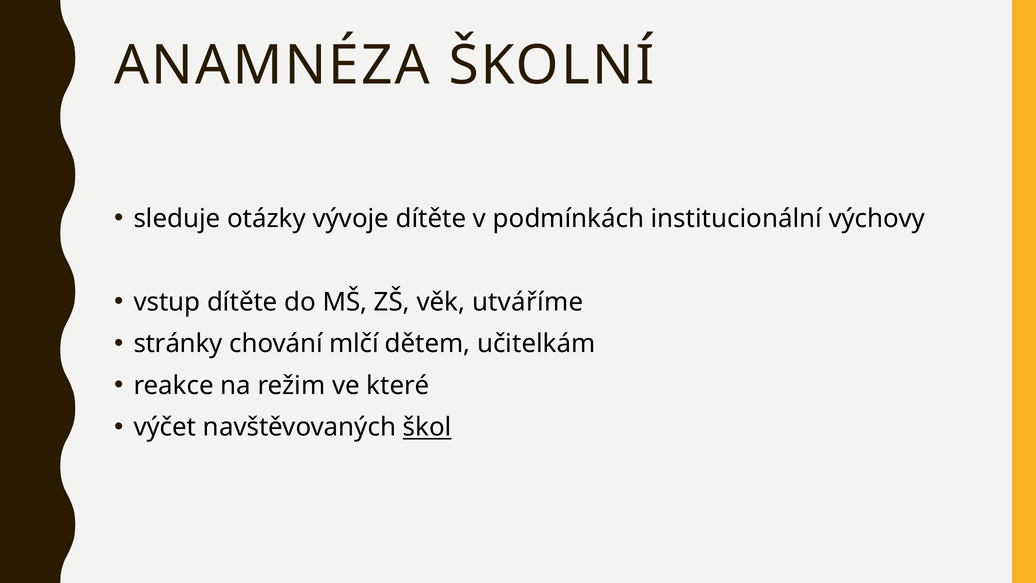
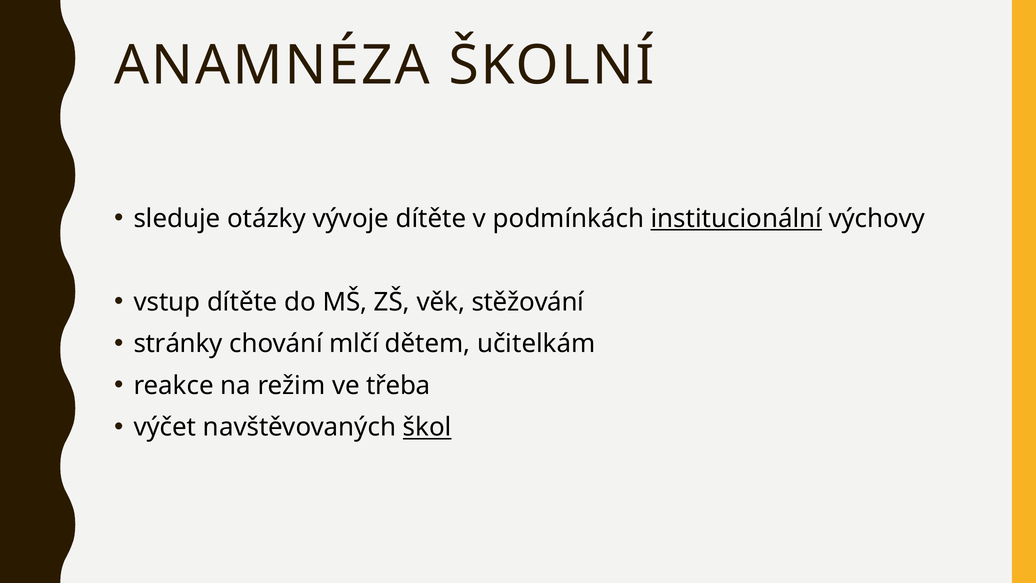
institucionální underline: none -> present
utváříme: utváříme -> stěžování
které: které -> třeba
